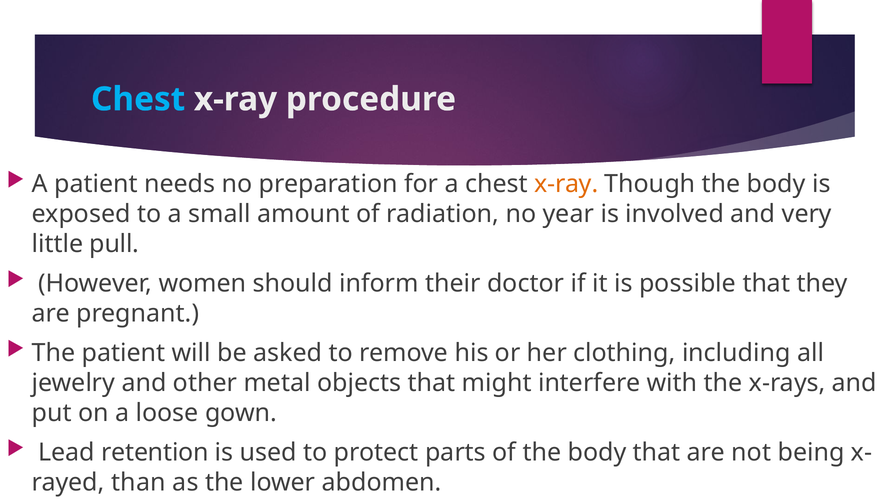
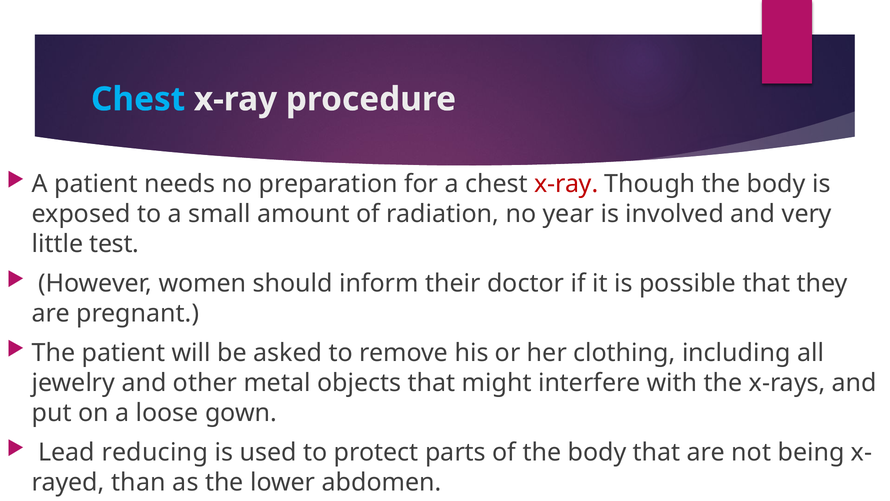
x-ray at (566, 184) colour: orange -> red
pull: pull -> test
retention: retention -> reducing
